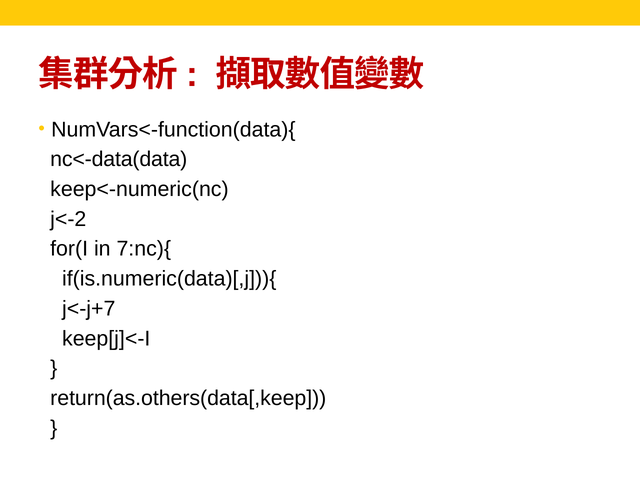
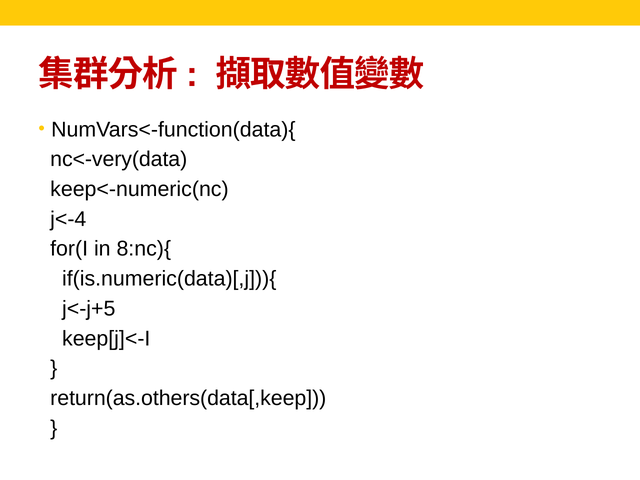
nc<-data(data: nc<-data(data -> nc<-very(data
j<-2: j<-2 -> j<-4
7:nc){: 7:nc){ -> 8:nc){
j<-j+7: j<-j+7 -> j<-j+5
